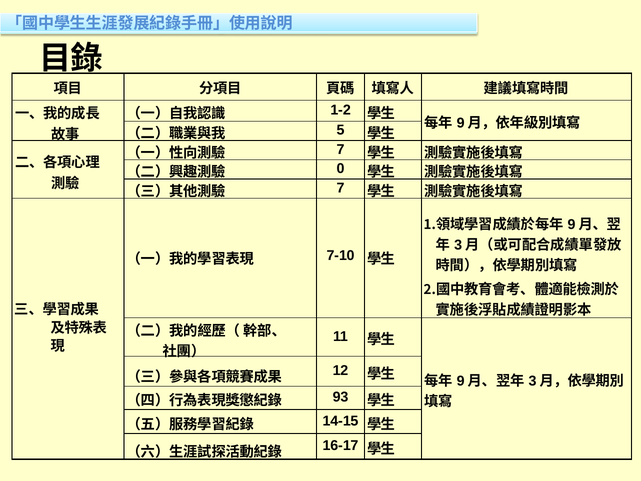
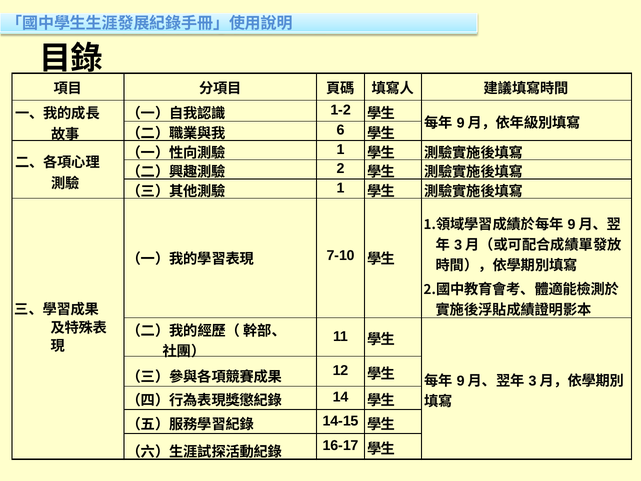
5: 5 -> 6
7 at (341, 149): 7 -> 1
0: 0 -> 2
7 at (341, 188): 7 -> 1
93: 93 -> 14
